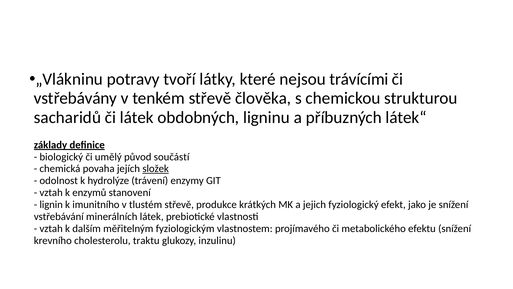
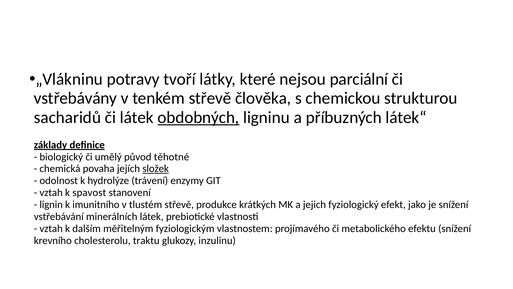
trávícími: trávícími -> parciální
obdobných underline: none -> present
součástí: součástí -> těhotné
enzymů: enzymů -> spavost
